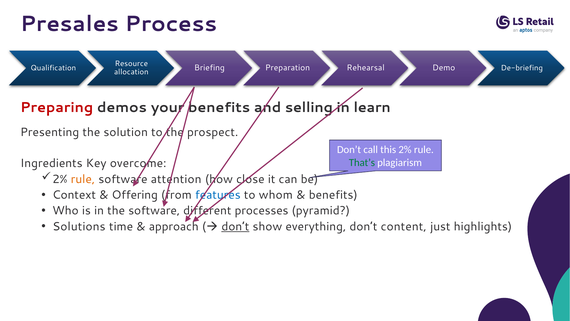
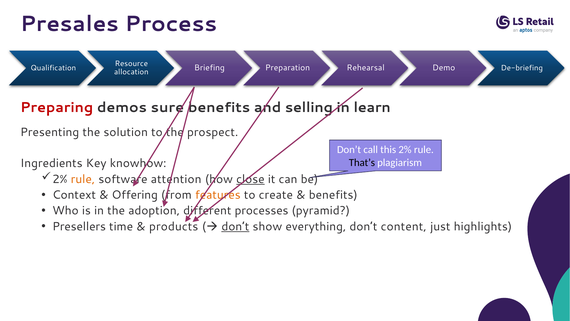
your: your -> sure
That’s colour: green -> black
overcome: overcome -> knowhow
close underline: none -> present
features colour: blue -> orange
whom: whom -> create
the software: software -> adoption
Solutions: Solutions -> Presellers
approach: approach -> products
